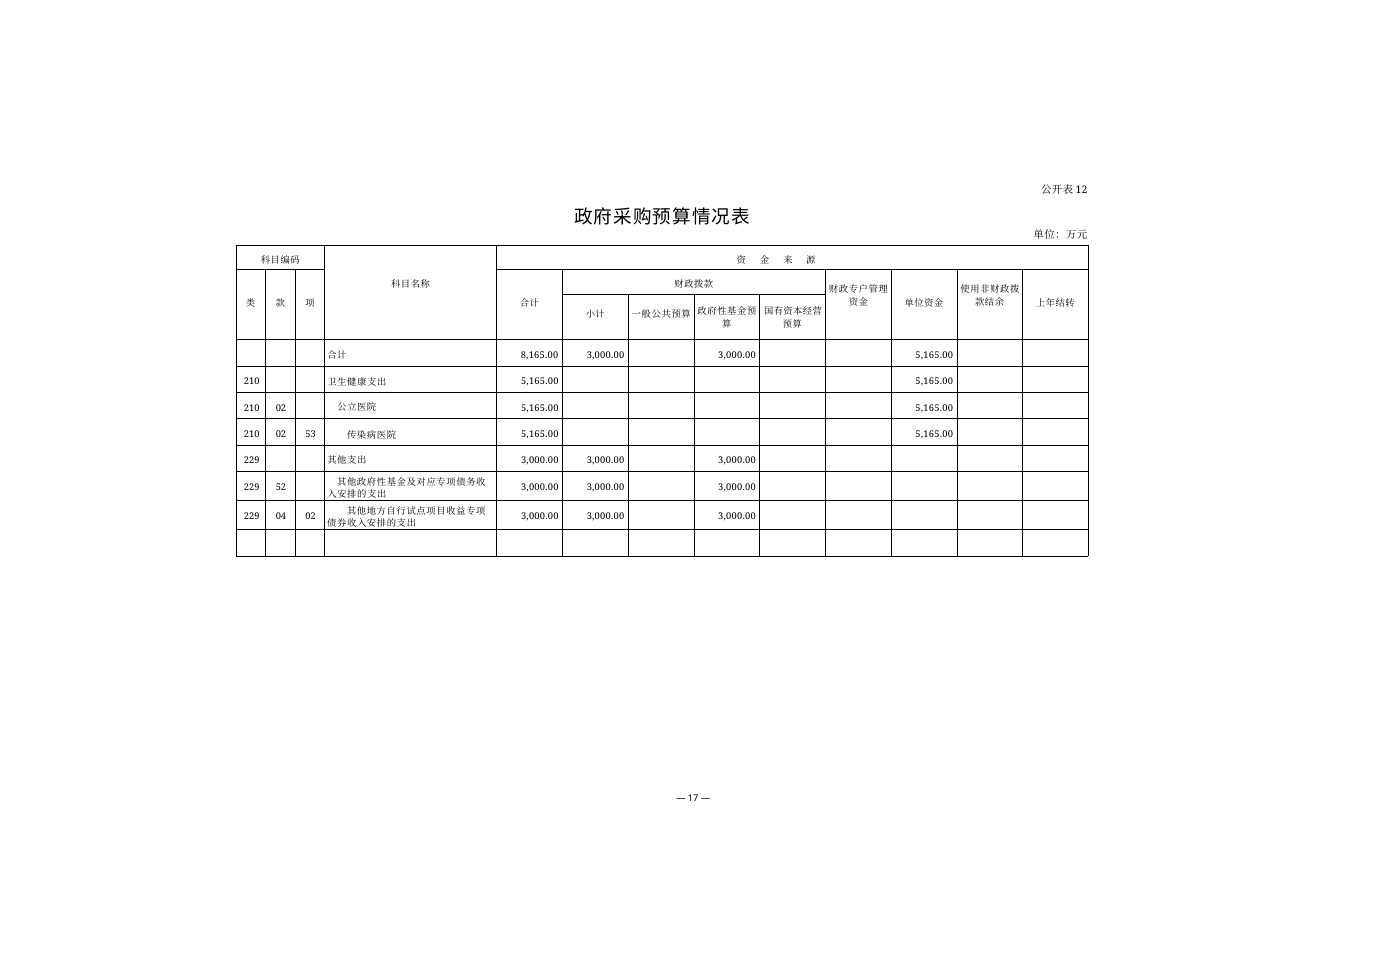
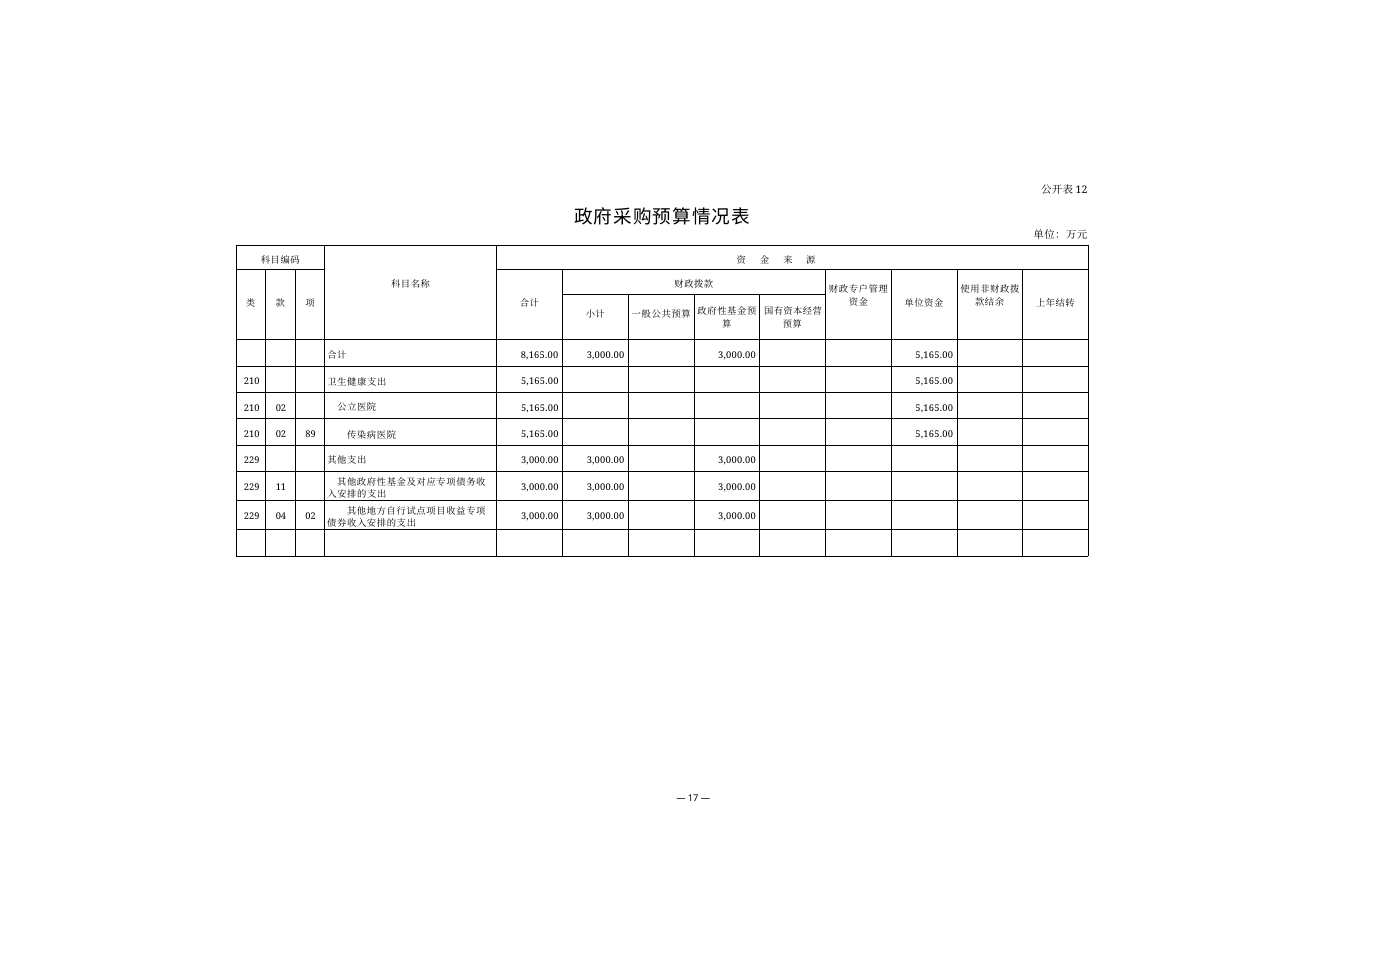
53: 53 -> 89
52: 52 -> 11
